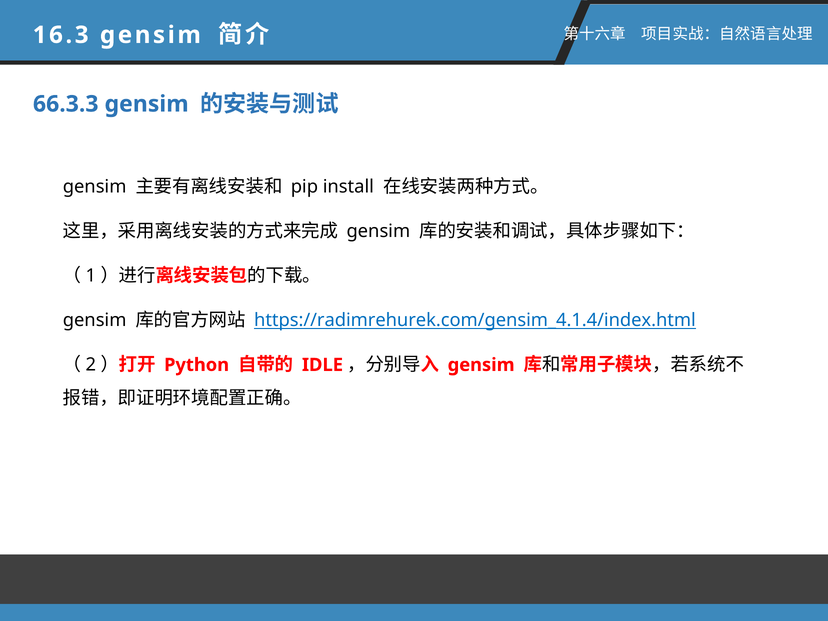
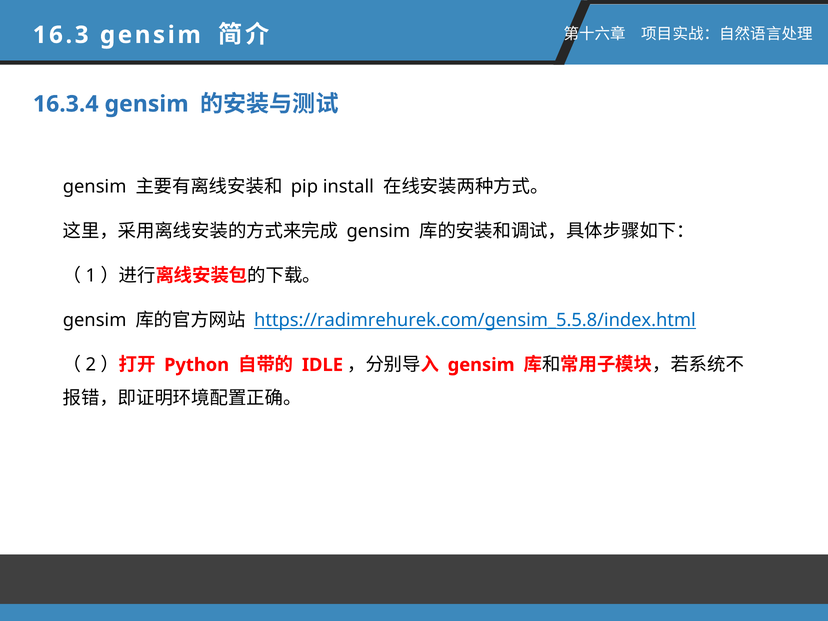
66.3.3: 66.3.3 -> 16.3.4
https://radimrehurek.com/gensim_4.1.4/index.html: https://radimrehurek.com/gensim_4.1.4/index.html -> https://radimrehurek.com/gensim_5.5.8/index.html
